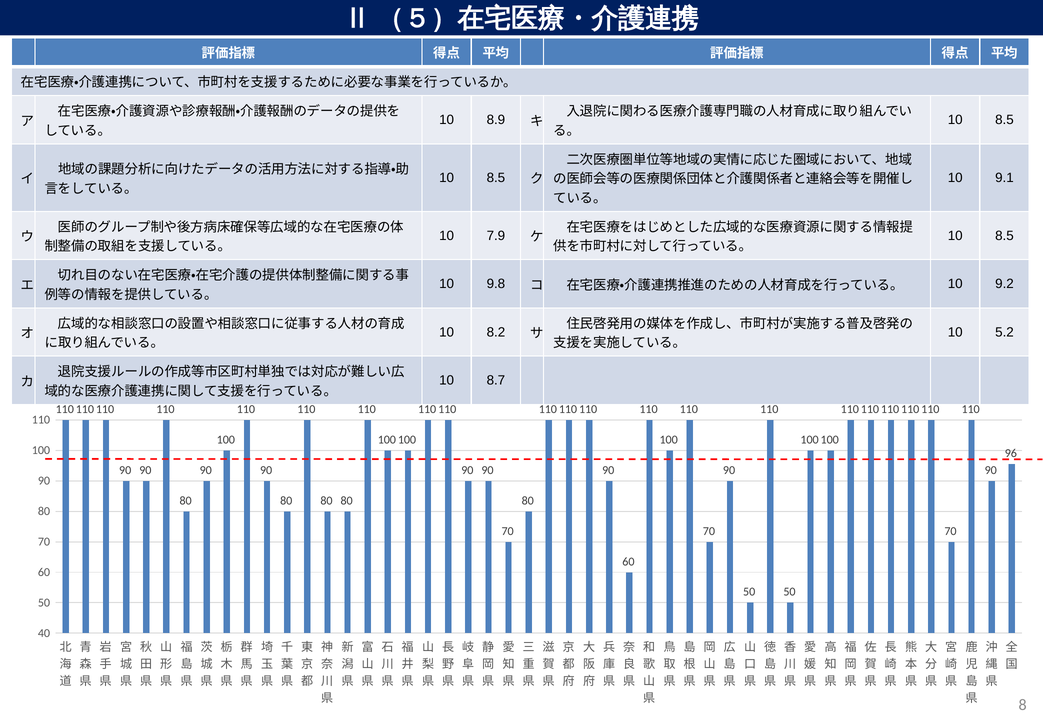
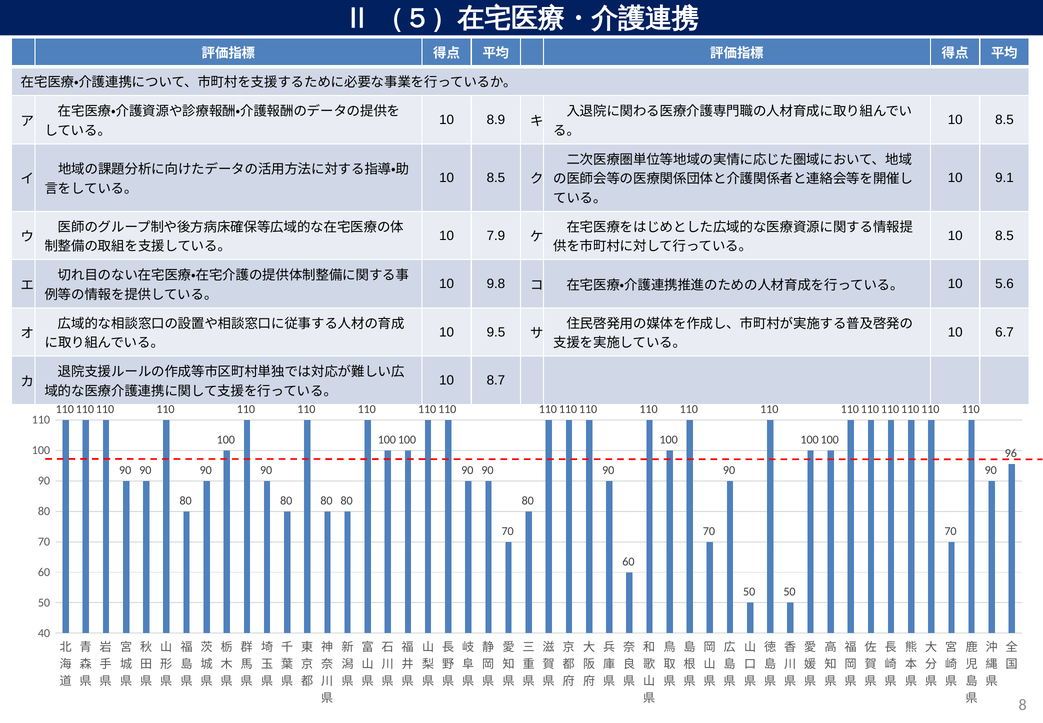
9.2: 9.2 -> 5.6
8.2: 8.2 -> 9.5
5.2: 5.2 -> 6.7
